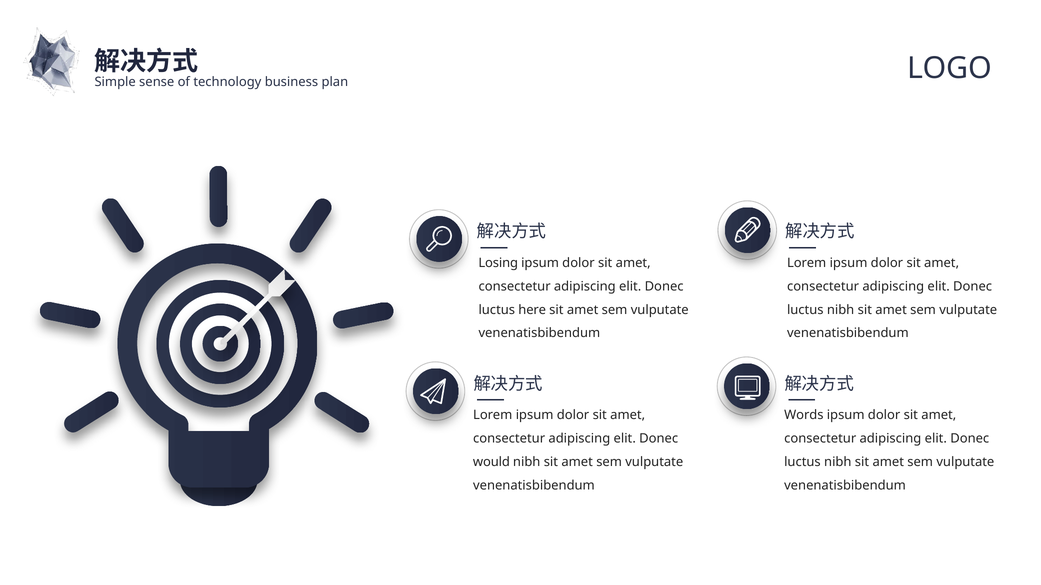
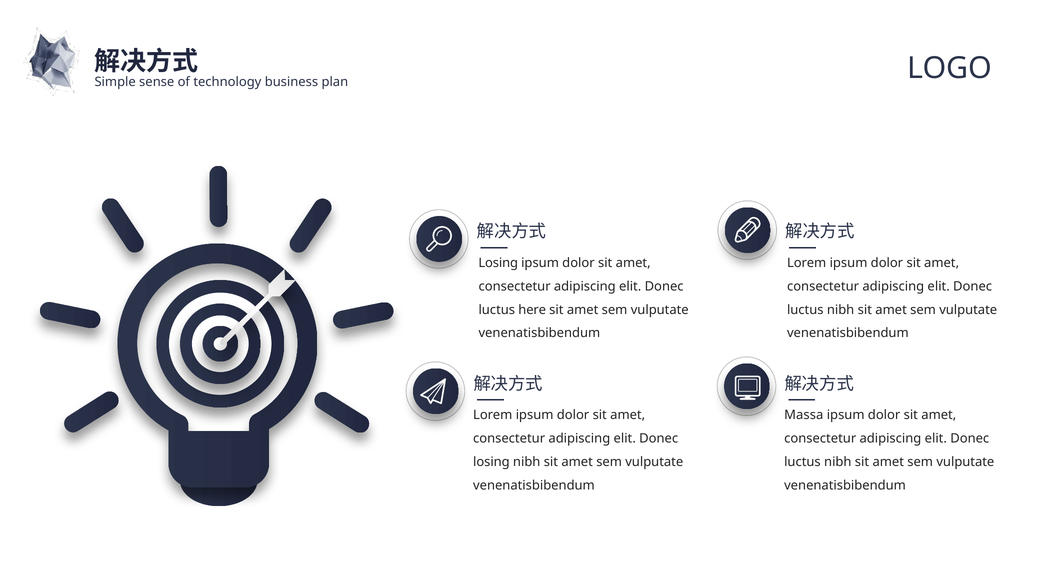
Words: Words -> Massa
would at (491, 462): would -> losing
